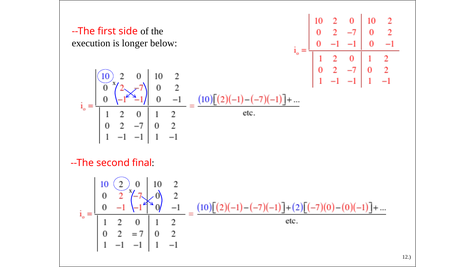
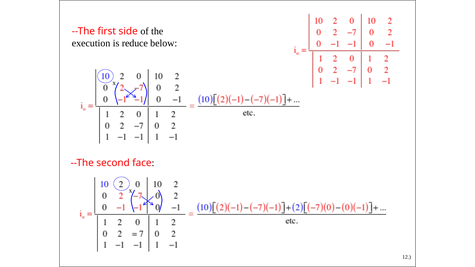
longer: longer -> reduce
final: final -> face
